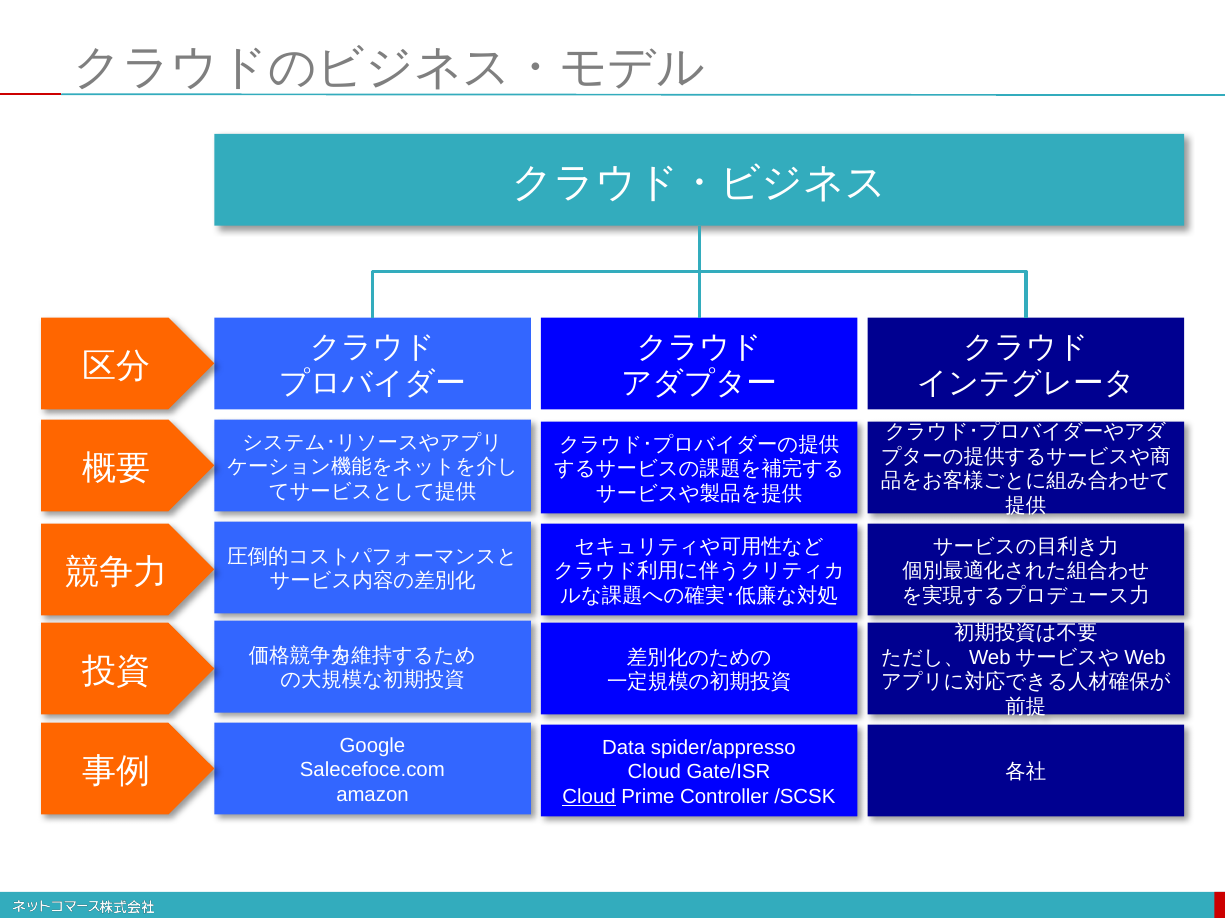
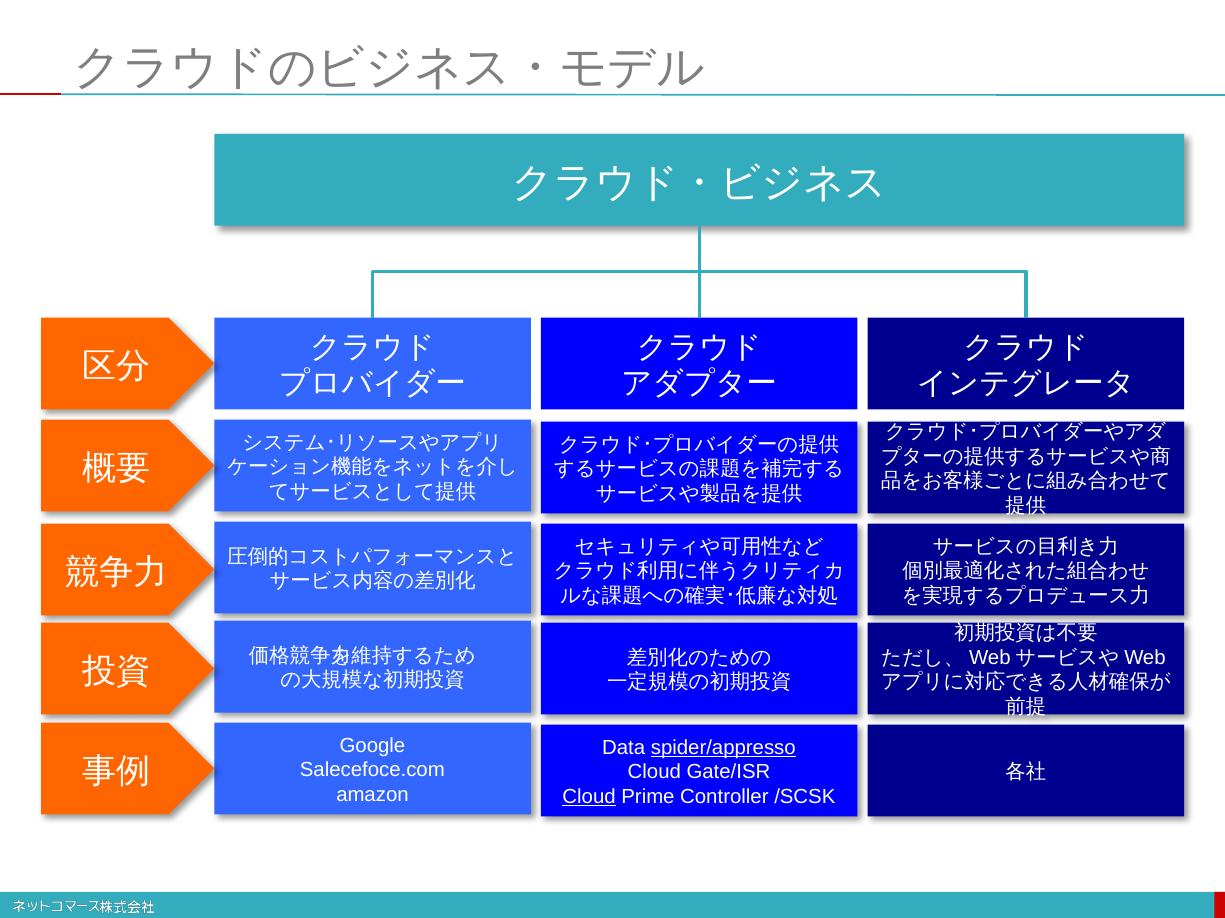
spider/appresso underline: none -> present
